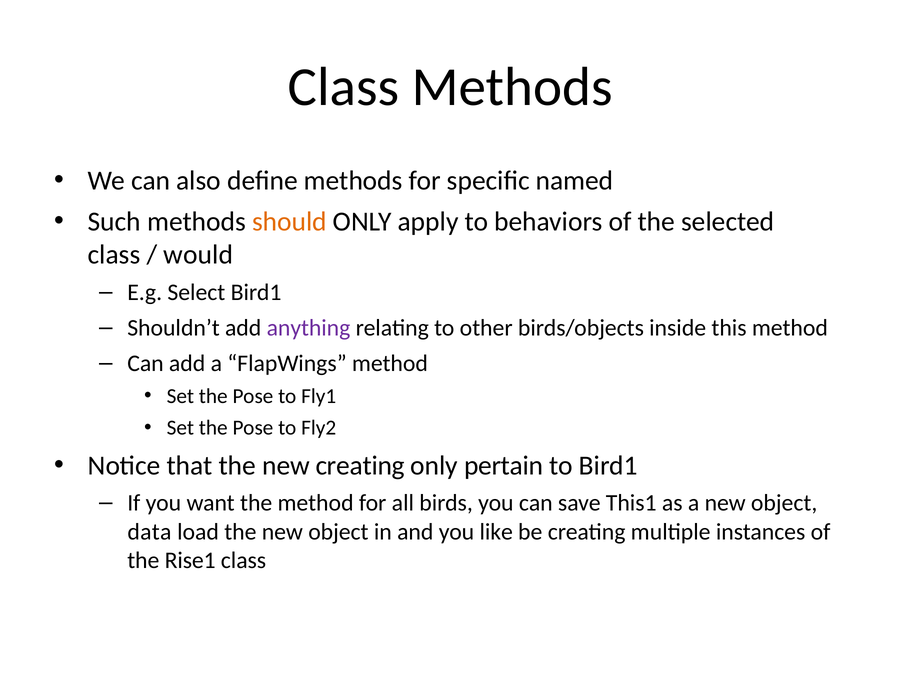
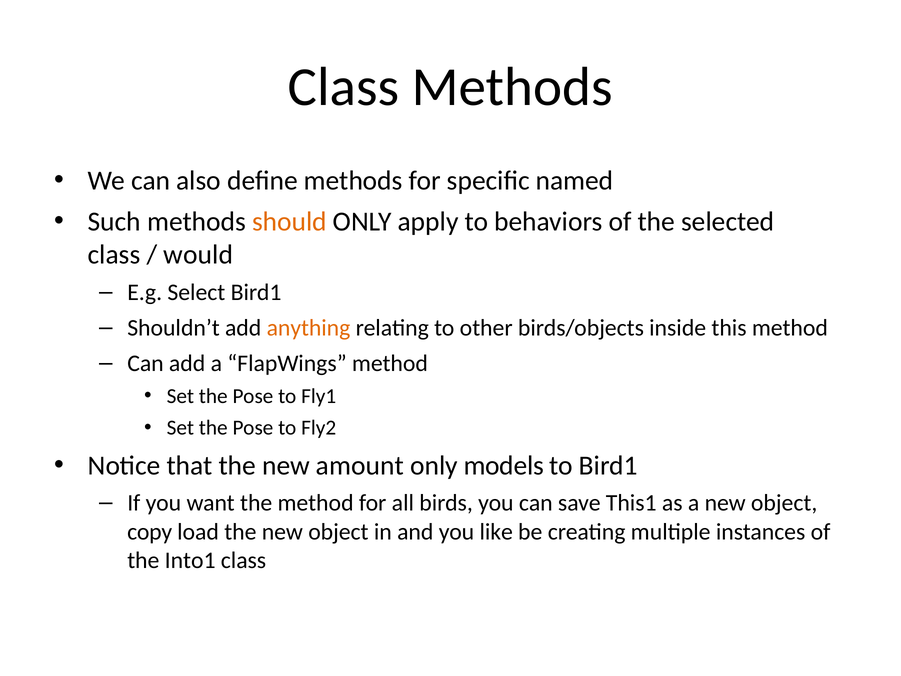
anything colour: purple -> orange
new creating: creating -> amount
pertain: pertain -> models
data: data -> copy
Rise1: Rise1 -> Into1
